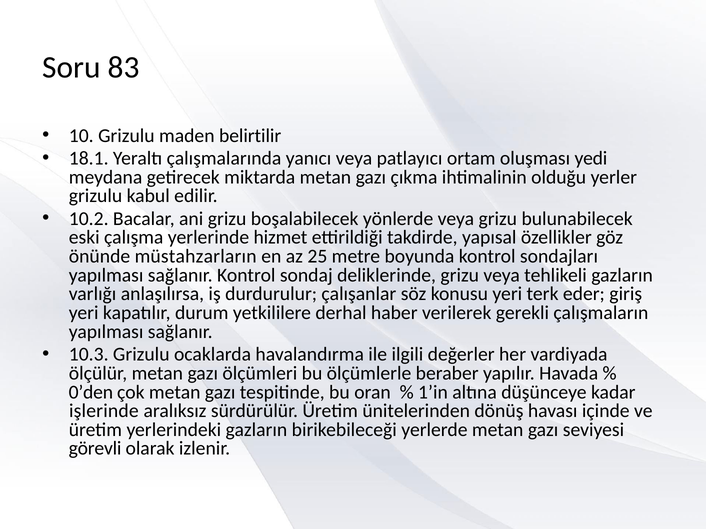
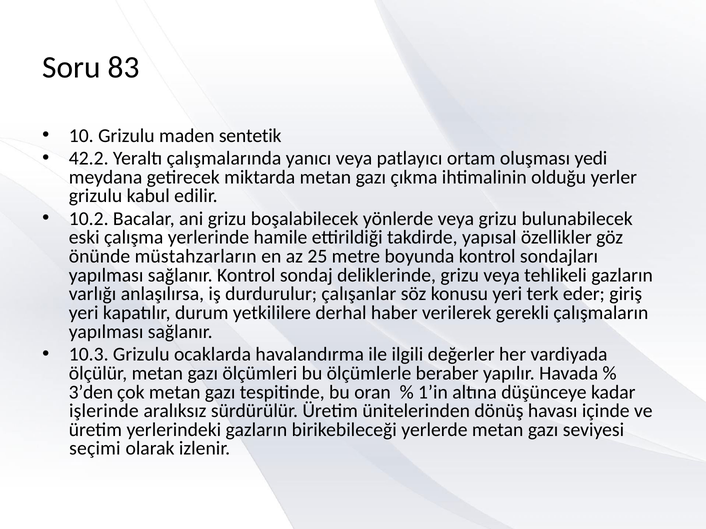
belirtilir: belirtilir -> sentetik
18.1: 18.1 -> 42.2
hizmet: hizmet -> hamile
0’den: 0’den -> 3’den
görevli: görevli -> seçimi
